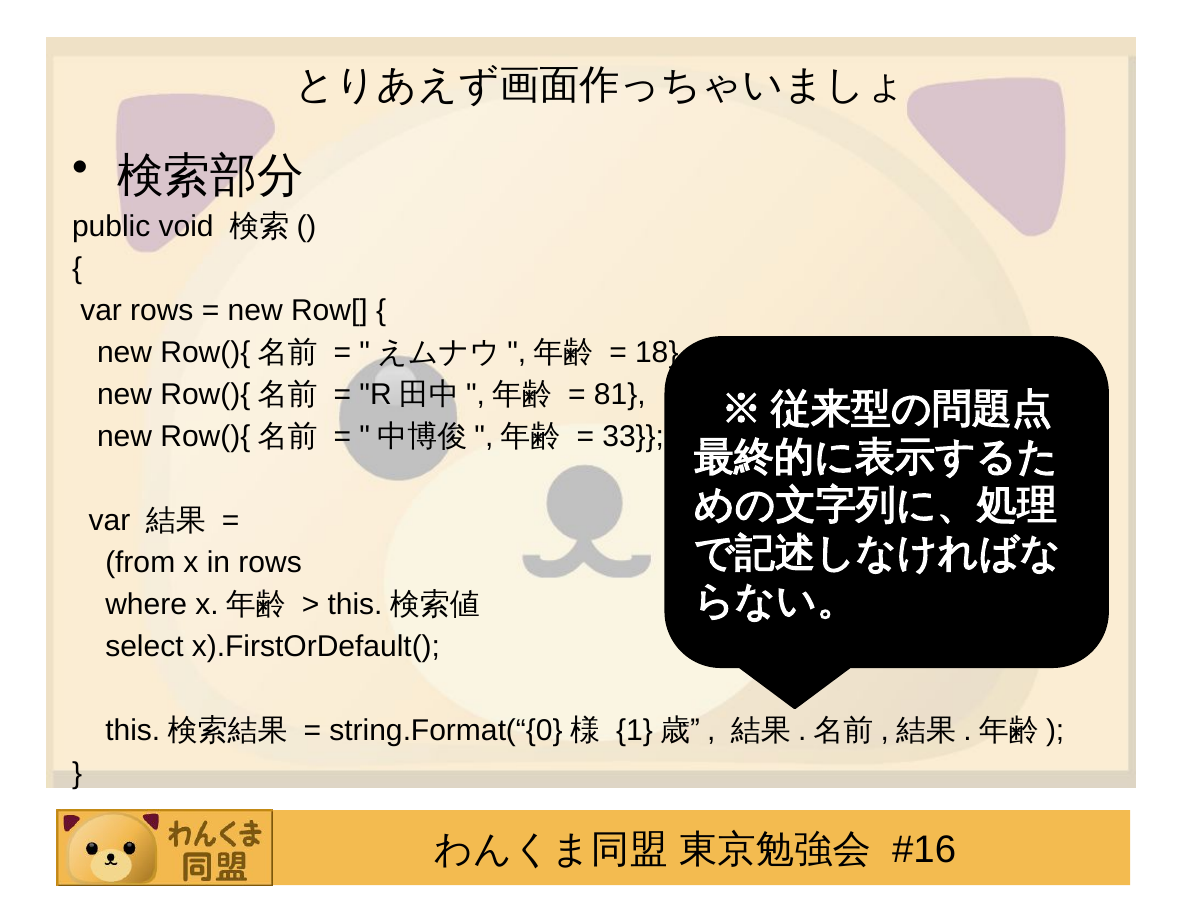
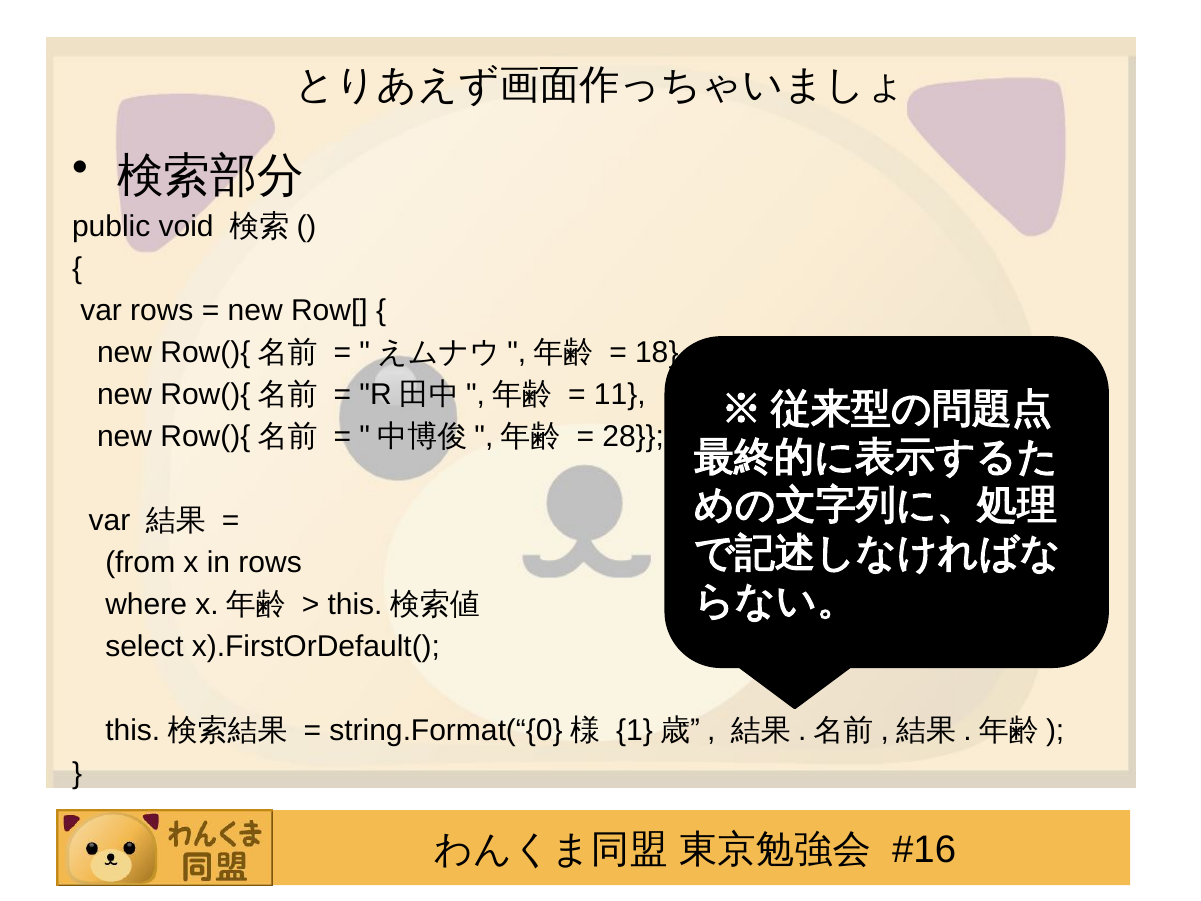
81: 81 -> 11
33: 33 -> 28
